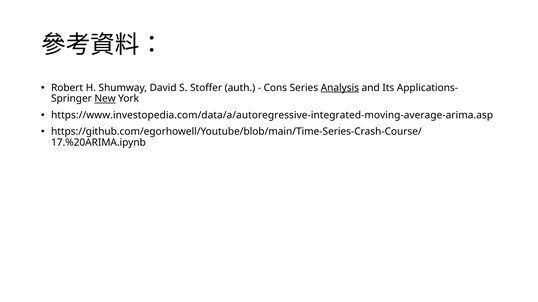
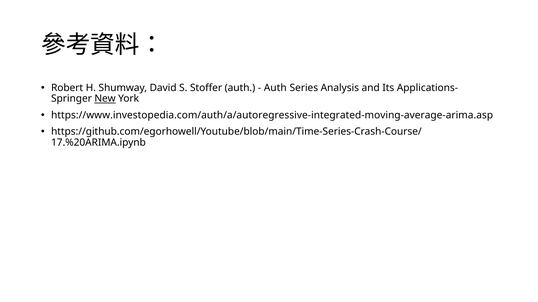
Cons at (275, 88): Cons -> Auth
Analysis underline: present -> none
https://www.investopedia.com/data/a/autoregressive-integrated-moving-average-arima.asp: https://www.investopedia.com/data/a/autoregressive-integrated-moving-average-arima.asp -> https://www.investopedia.com/auth/a/autoregressive-integrated-moving-average-arima.asp
